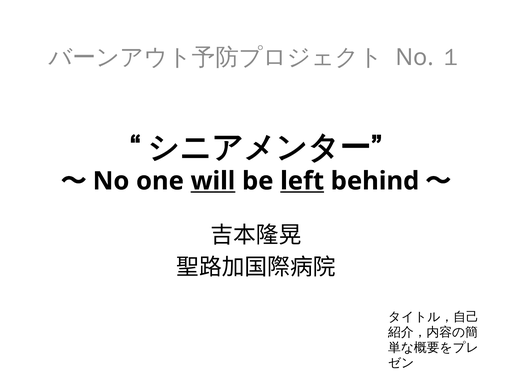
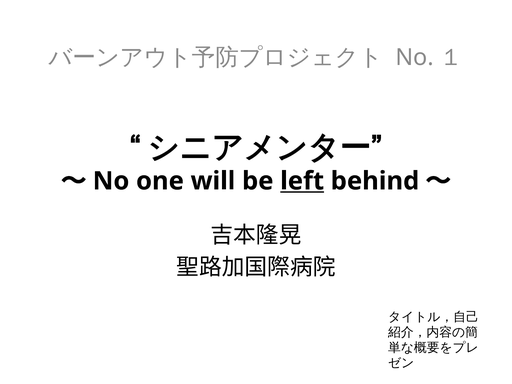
will underline: present -> none
